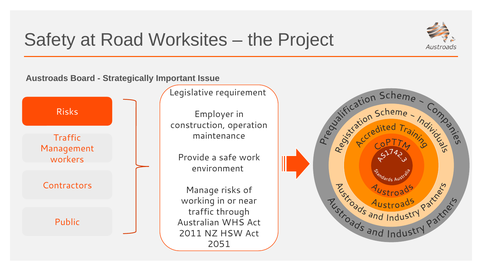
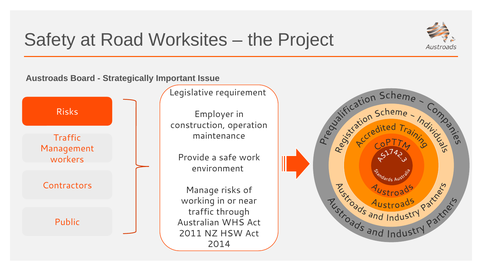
2051: 2051 -> 2014
